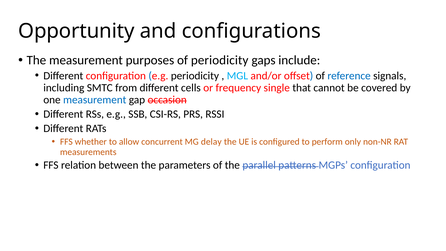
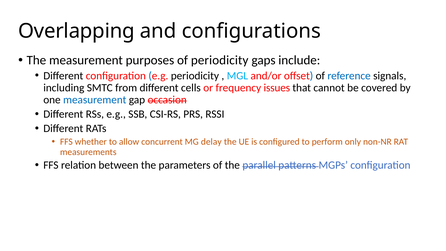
Opportunity: Opportunity -> Overlapping
single: single -> issues
